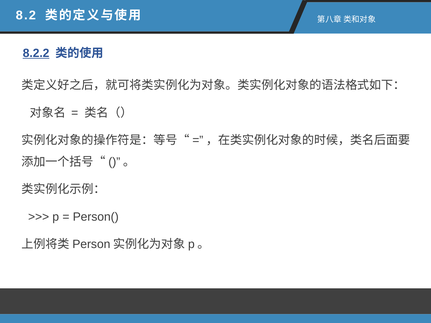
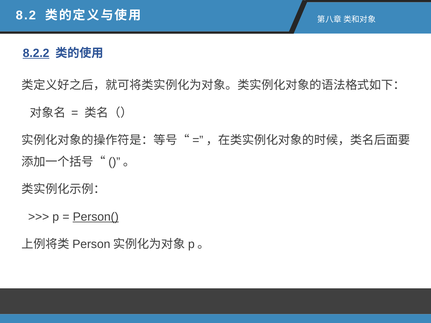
Person( underline: none -> present
